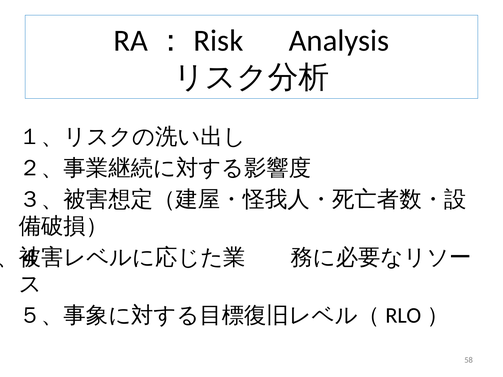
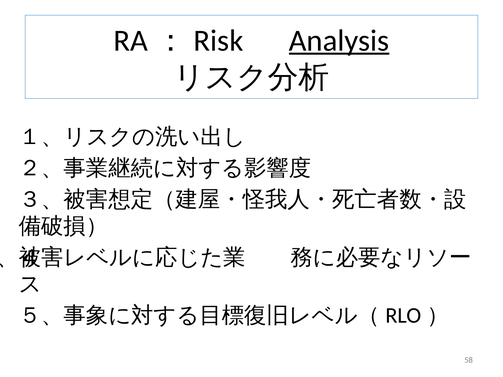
Analysis underline: none -> present
